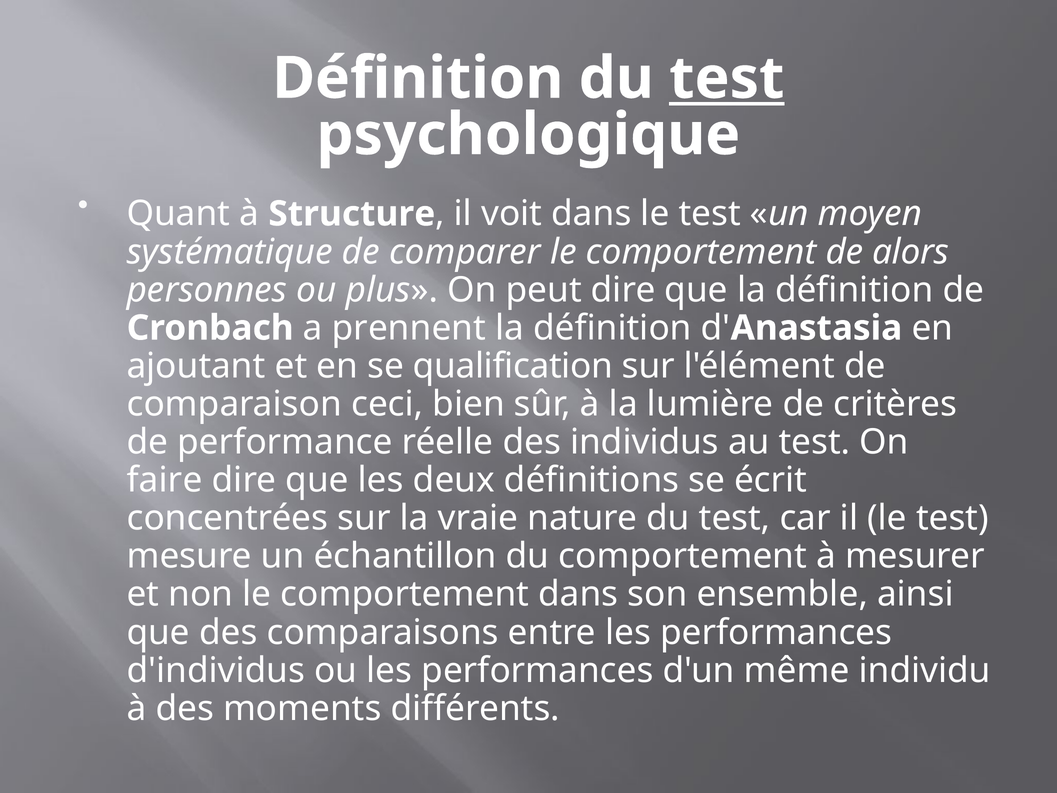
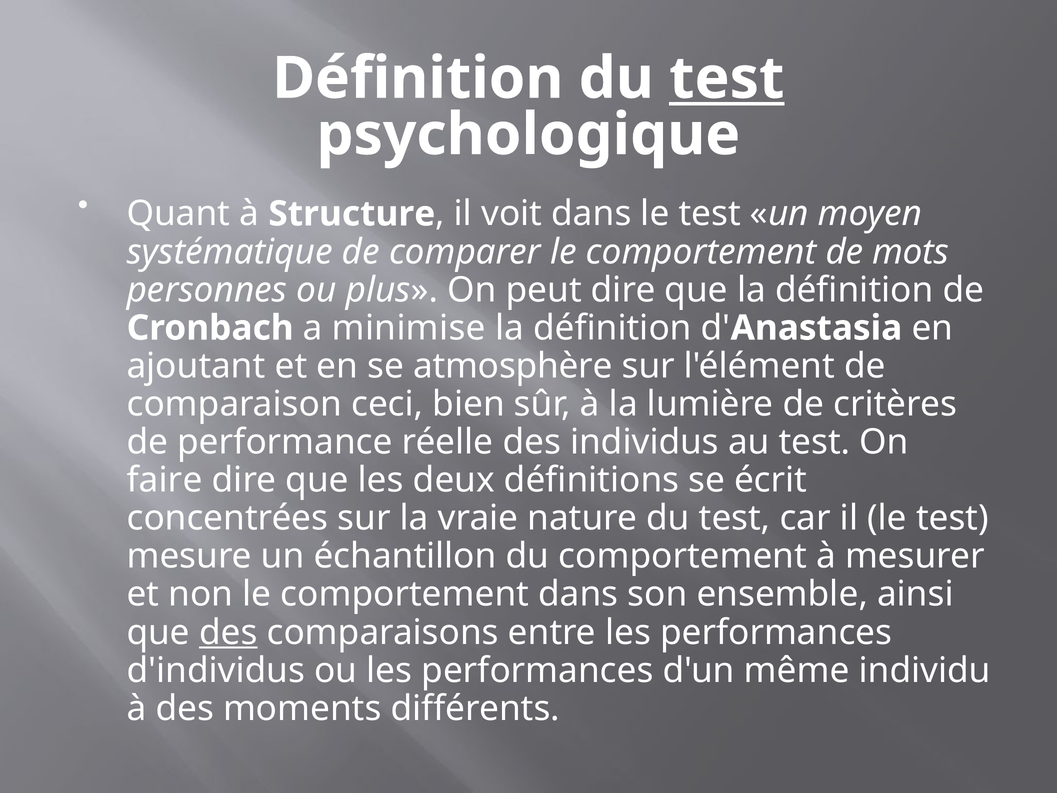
alors: alors -> mots
prennent: prennent -> minimise
qualification: qualification -> atmosphère
des at (228, 632) underline: none -> present
